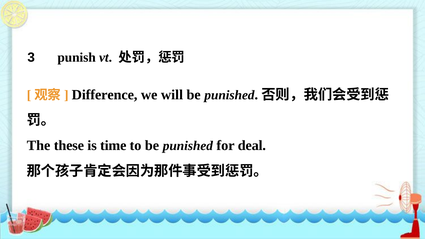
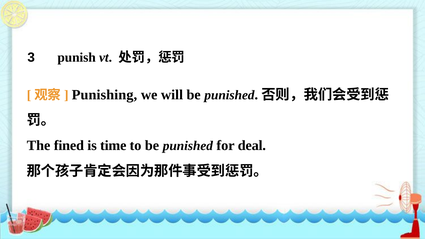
Difference: Difference -> Punishing
these: these -> fined
